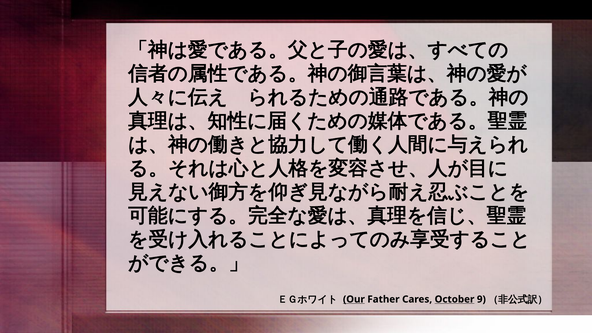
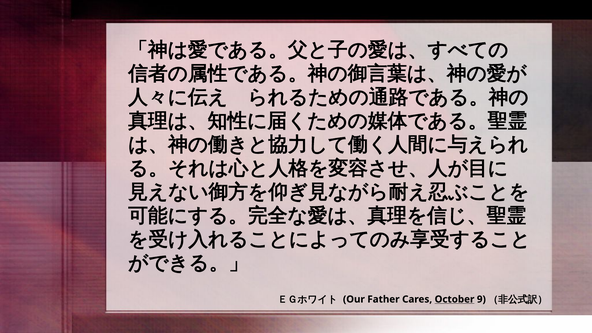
Our underline: present -> none
